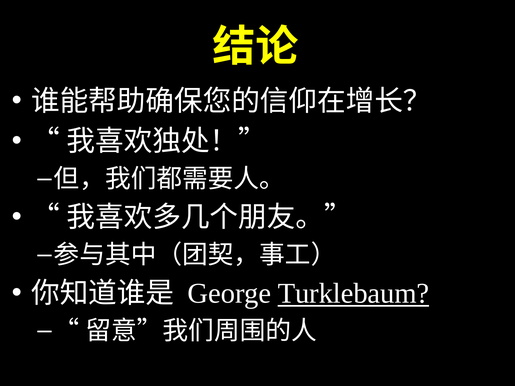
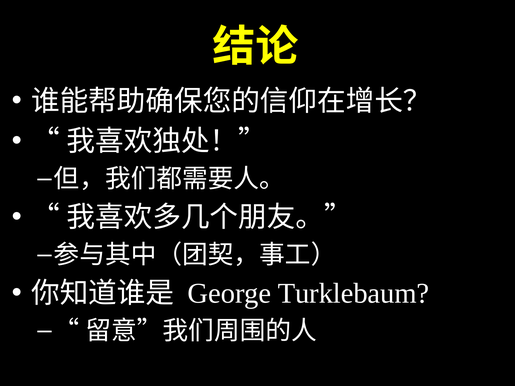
Turklebaum underline: present -> none
